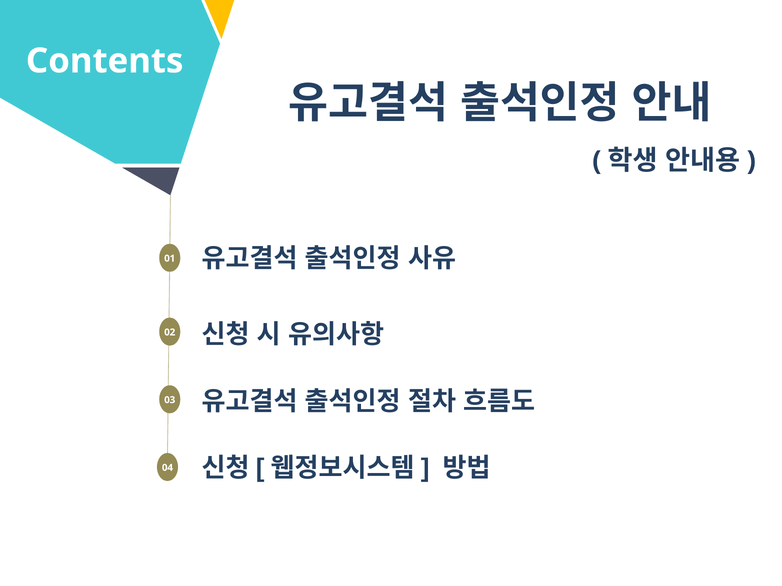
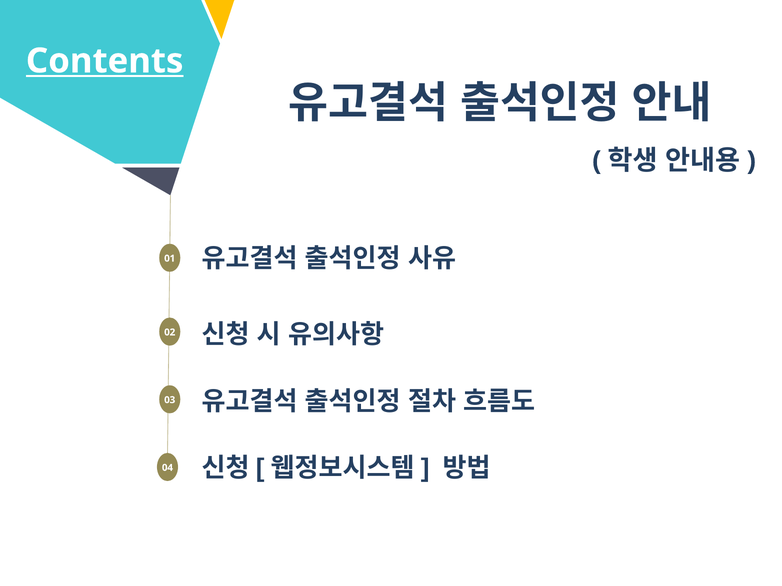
Contents underline: none -> present
